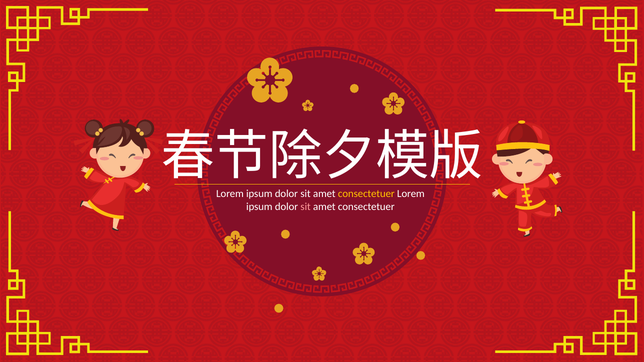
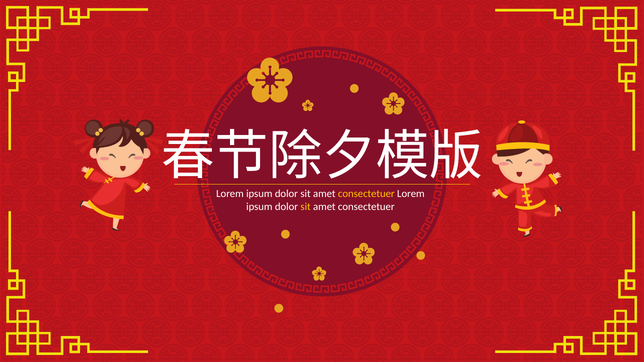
sit at (306, 207) colour: pink -> yellow
